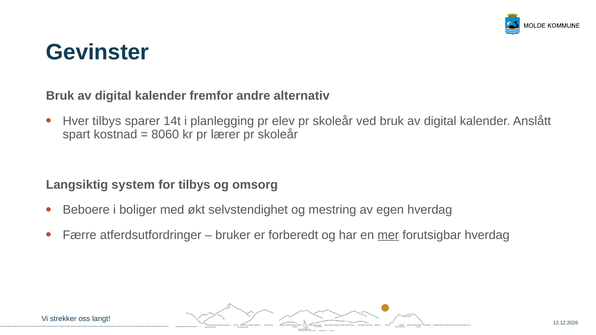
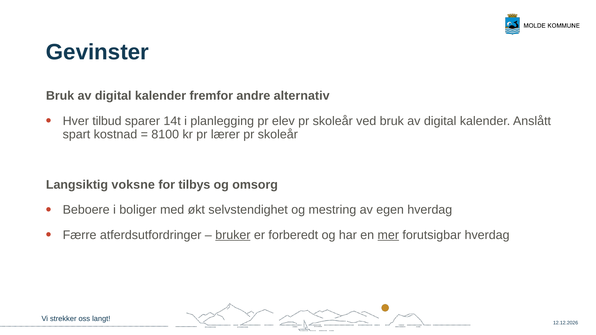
Hver tilbys: tilbys -> tilbud
8060: 8060 -> 8100
system: system -> voksne
bruker underline: none -> present
